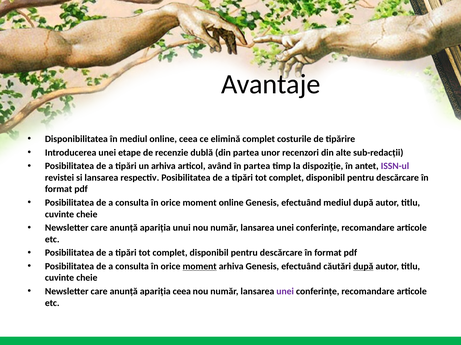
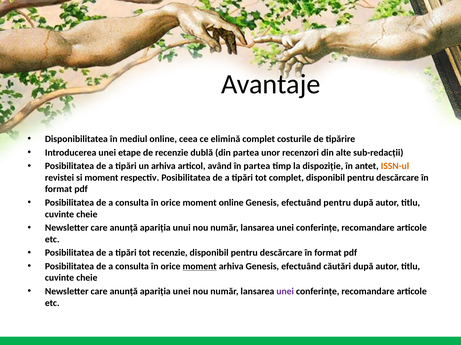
ISSN-ul colour: purple -> orange
si lansarea: lansarea -> moment
efectuând mediul: mediul -> pentru
complet at (170, 253): complet -> recenzie
după at (363, 267) underline: present -> none
apariția ceea: ceea -> unei
